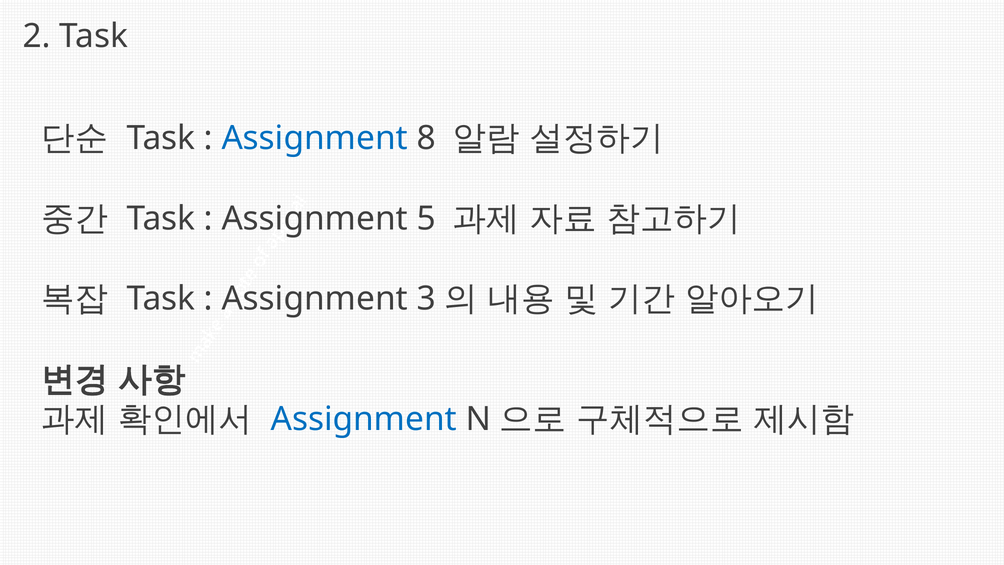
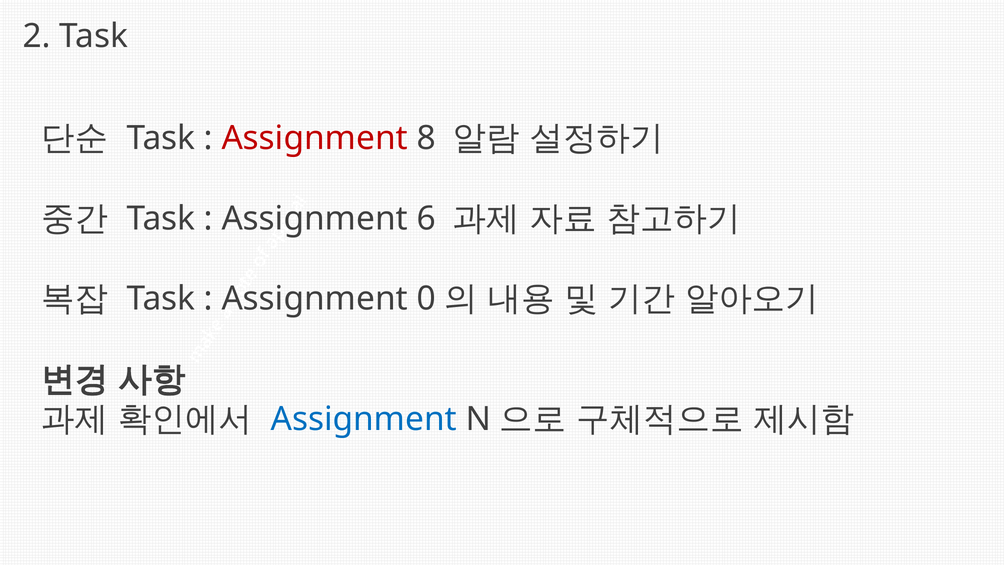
Assignment at (315, 138) colour: blue -> red
5: 5 -> 6
3: 3 -> 0
